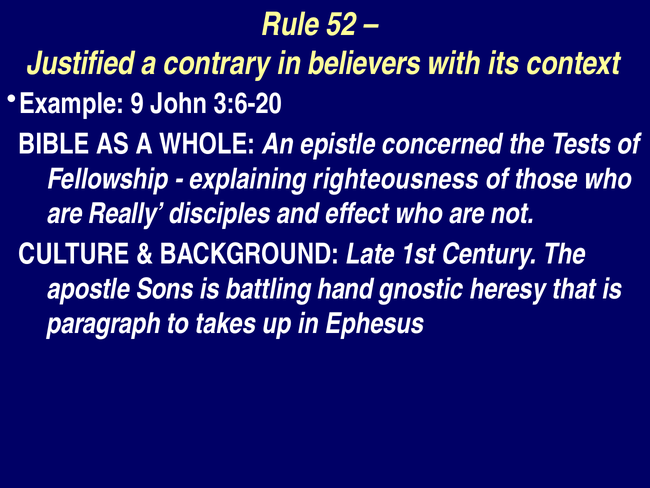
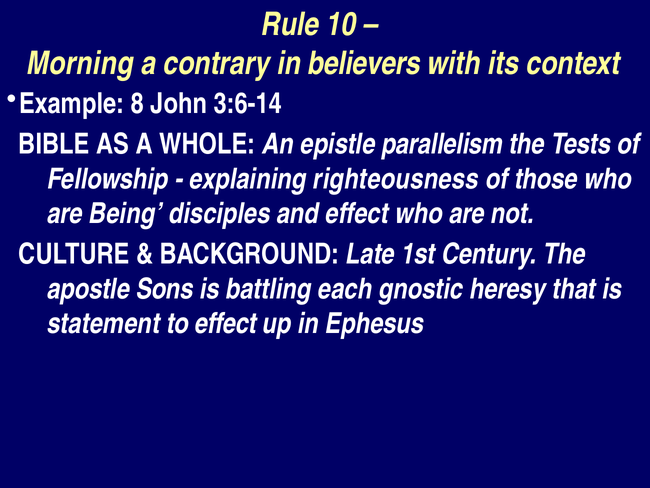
52: 52 -> 10
Justified: Justified -> Morning
9: 9 -> 8
3:6-20: 3:6-20 -> 3:6-14
concerned: concerned -> parallelism
Really: Really -> Being
hand: hand -> each
paragraph: paragraph -> statement
to takes: takes -> effect
